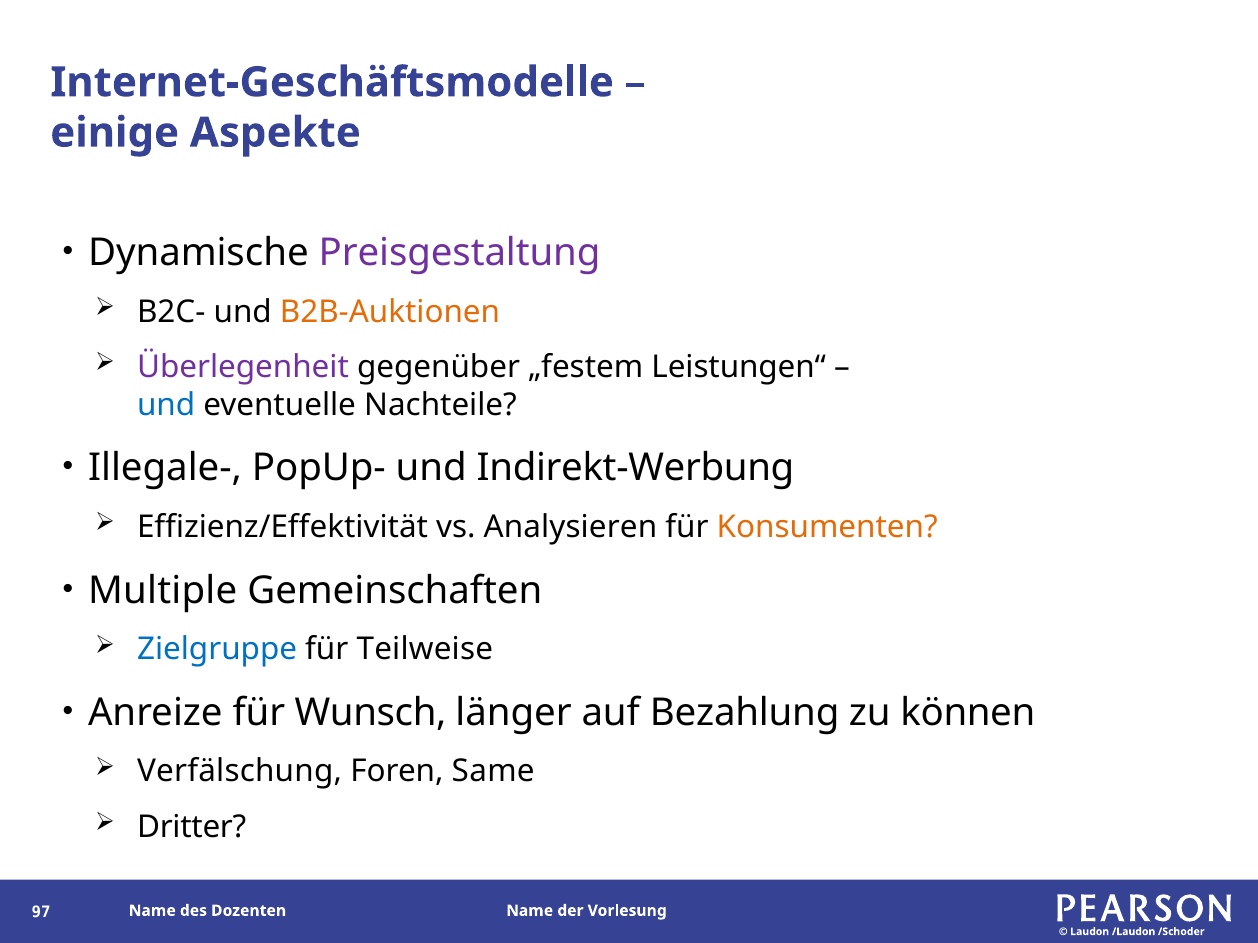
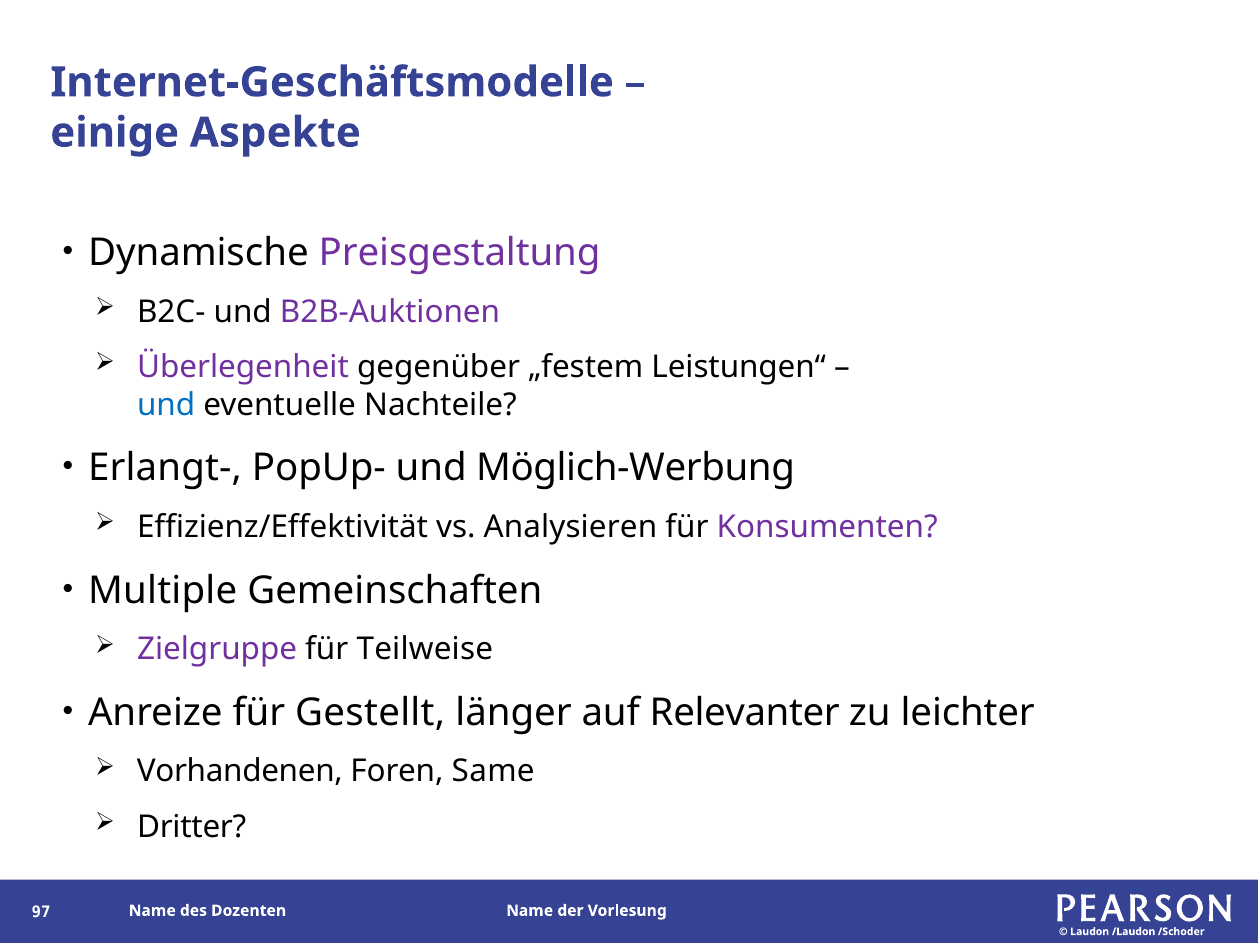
B2B-Auktionen colour: orange -> purple
Illegale-: Illegale- -> Erlangt-
Indirekt-Werbung: Indirekt-Werbung -> Möglich-Werbung
Konsumenten colour: orange -> purple
Zielgruppe colour: blue -> purple
Wunsch: Wunsch -> Gestellt
Bezahlung: Bezahlung -> Relevanter
können: können -> leichter
Verfälschung: Verfälschung -> Vorhandenen
